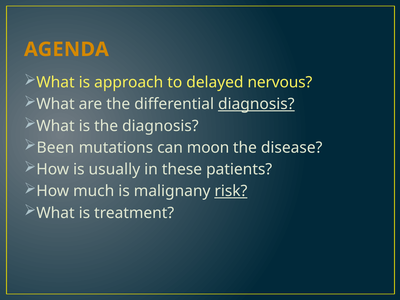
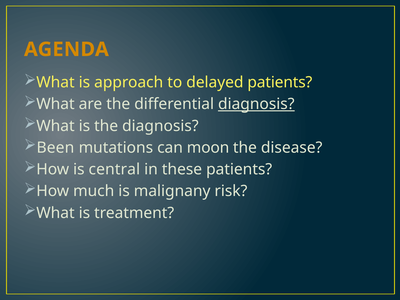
delayed nervous: nervous -> patients
usually: usually -> central
risk underline: present -> none
